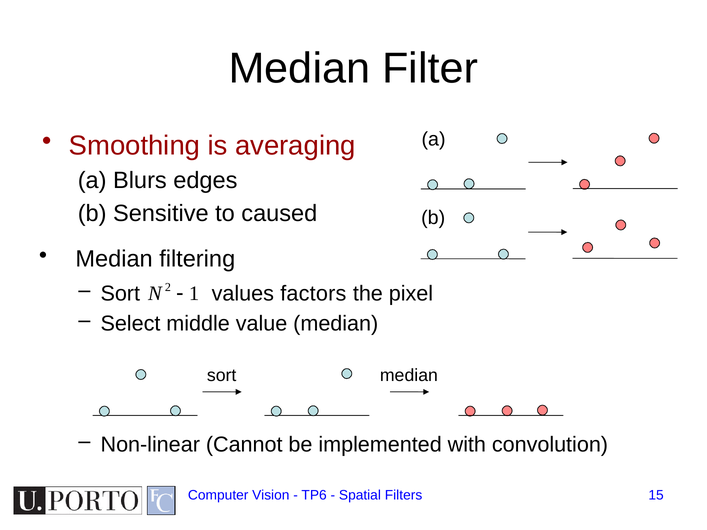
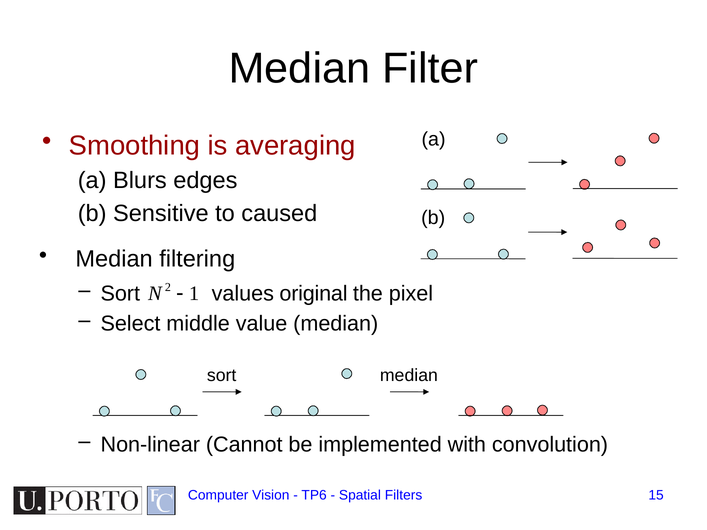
factors: factors -> original
